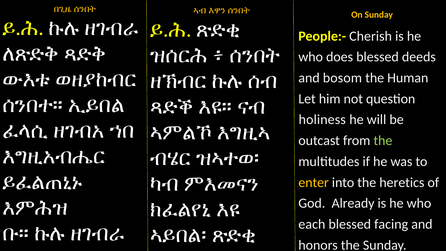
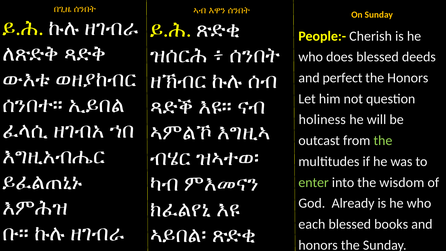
bosom: bosom -> perfect
the Human: Human -> Honors
enter colour: yellow -> light green
heretics: heretics -> wisdom
facing: facing -> books
